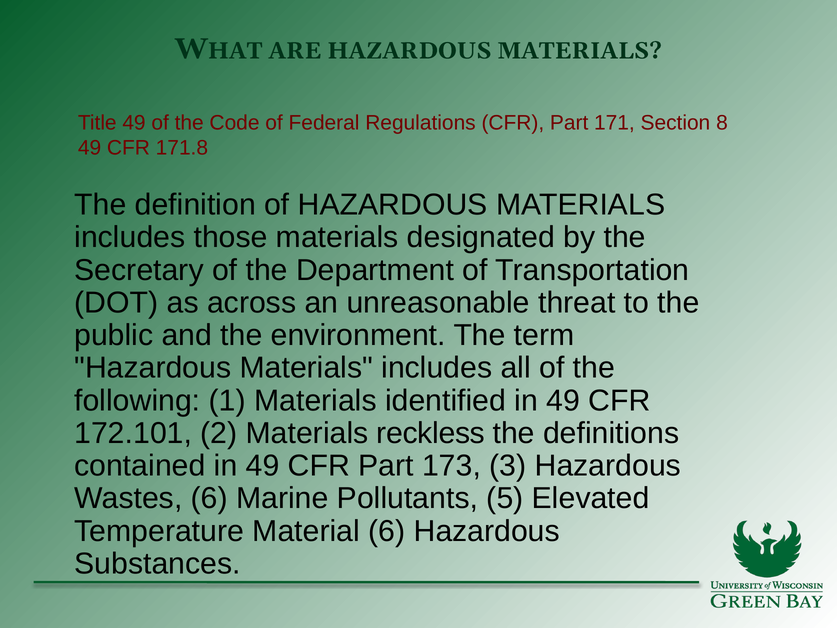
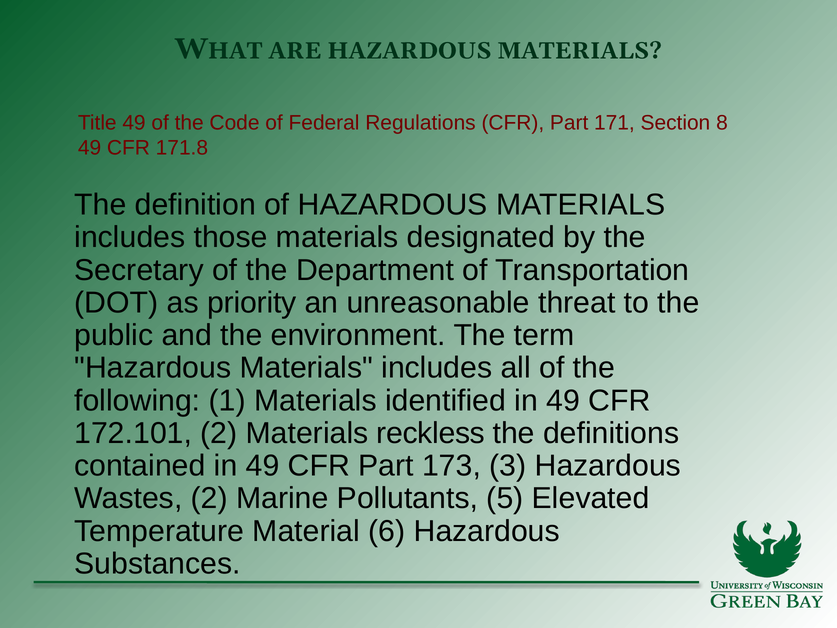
across: across -> priority
Wastes 6: 6 -> 2
